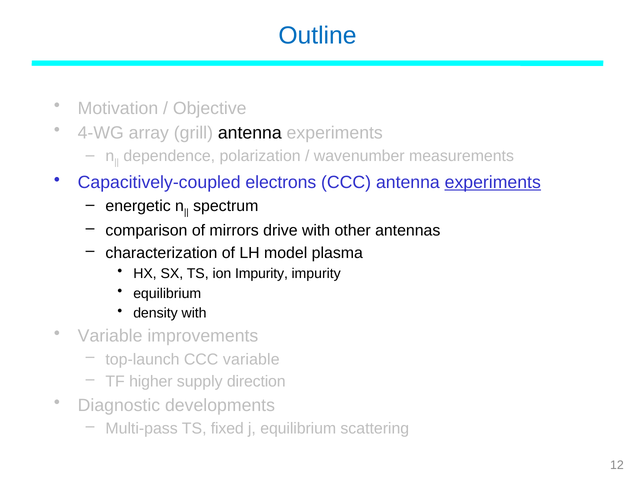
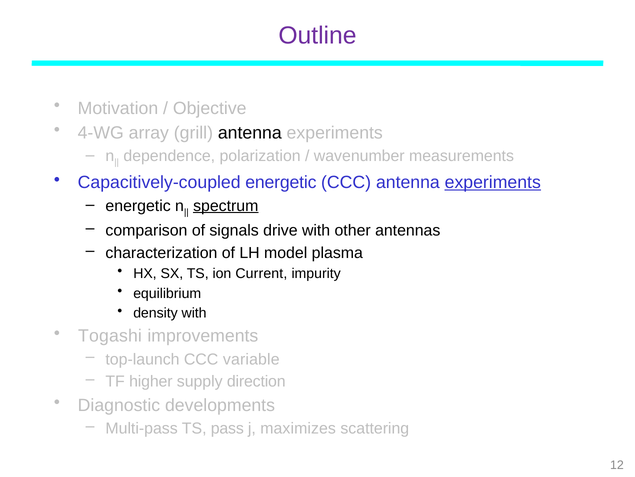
Outline colour: blue -> purple
Capacitively-coupled electrons: electrons -> energetic
spectrum underline: none -> present
mirrors: mirrors -> signals
ion Impurity: Impurity -> Current
Variable at (110, 336): Variable -> Togashi
fixed: fixed -> pass
j equilibrium: equilibrium -> maximizes
